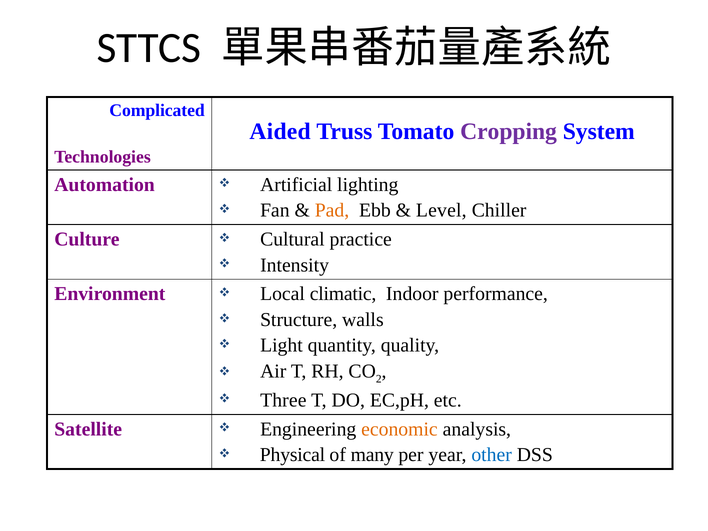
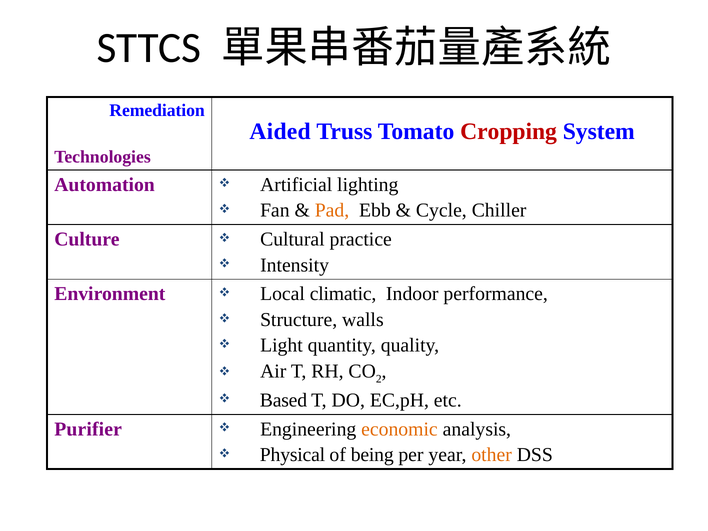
Complicated: Complicated -> Remediation
Cropping colour: purple -> red
Level: Level -> Cycle
Three: Three -> Based
Satellite: Satellite -> Purifier
many: many -> being
other colour: blue -> orange
